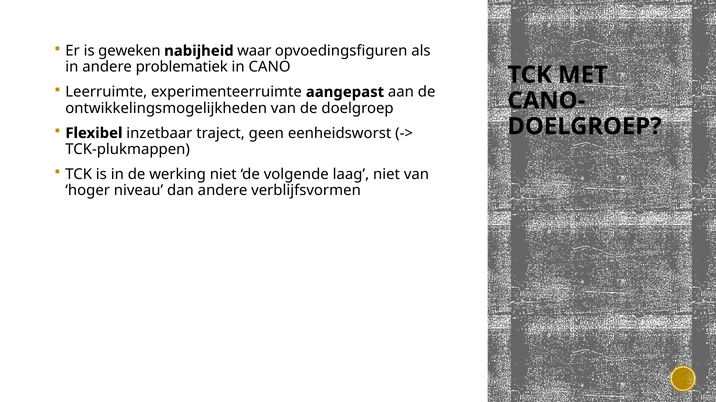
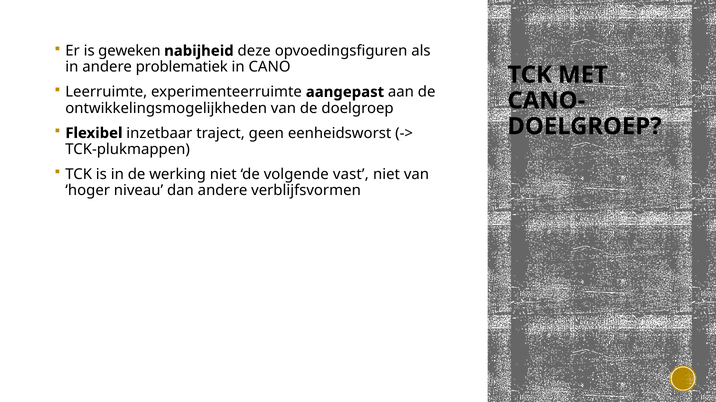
waar: waar -> deze
laag: laag -> vast
